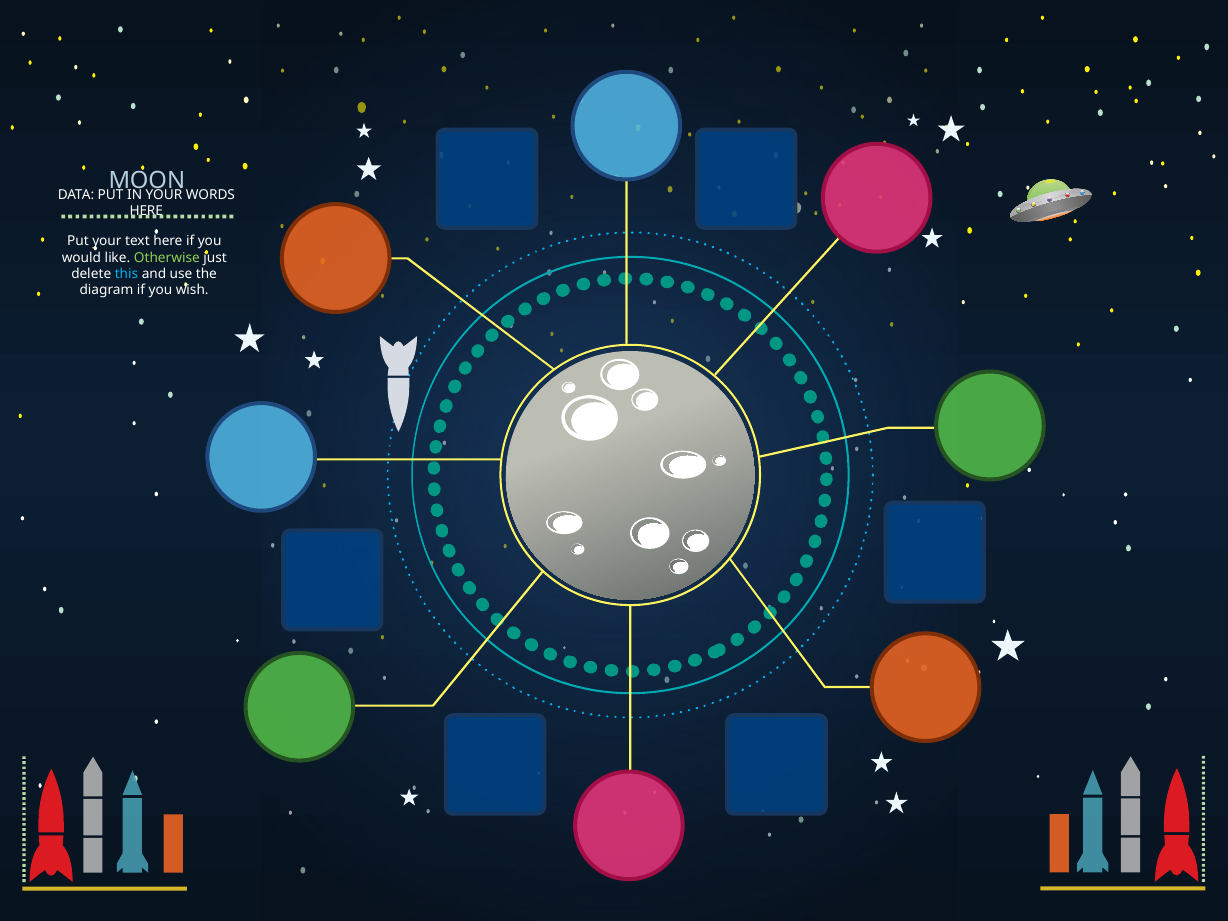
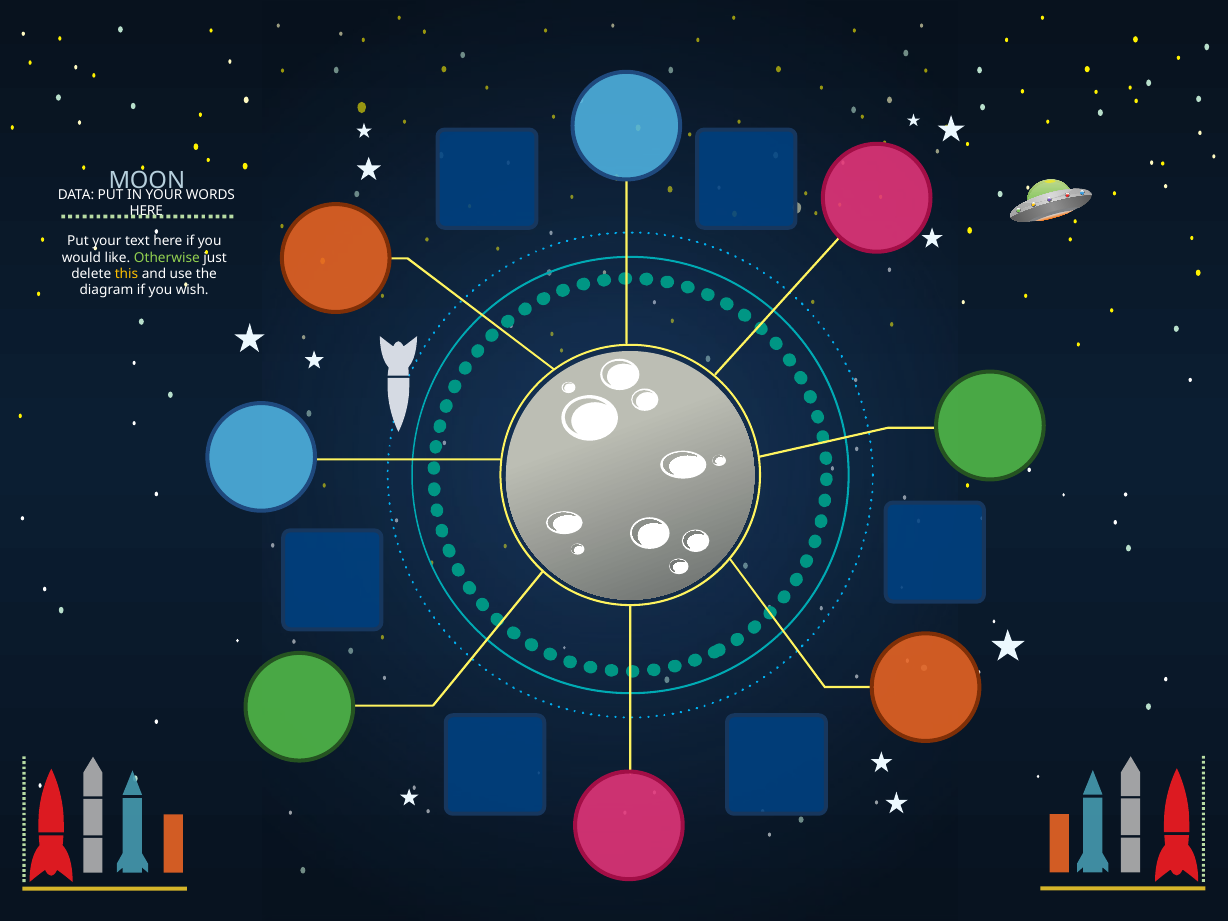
this colour: light blue -> yellow
